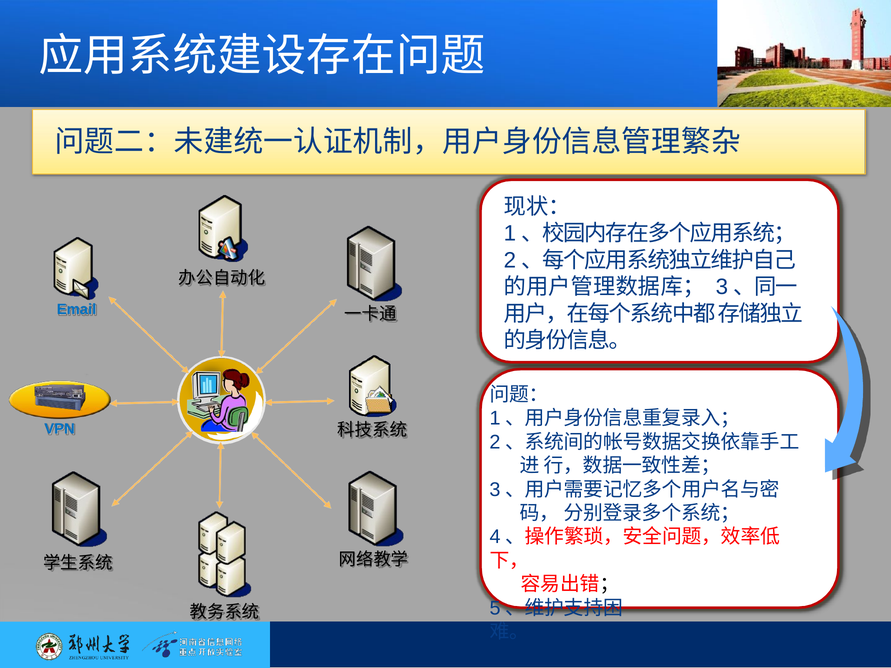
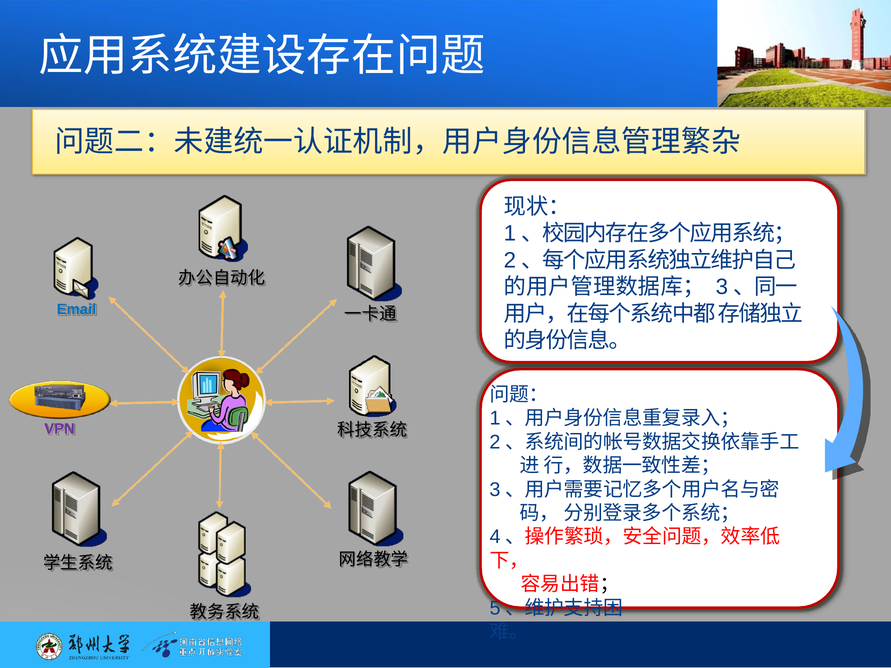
VPN colour: blue -> purple
